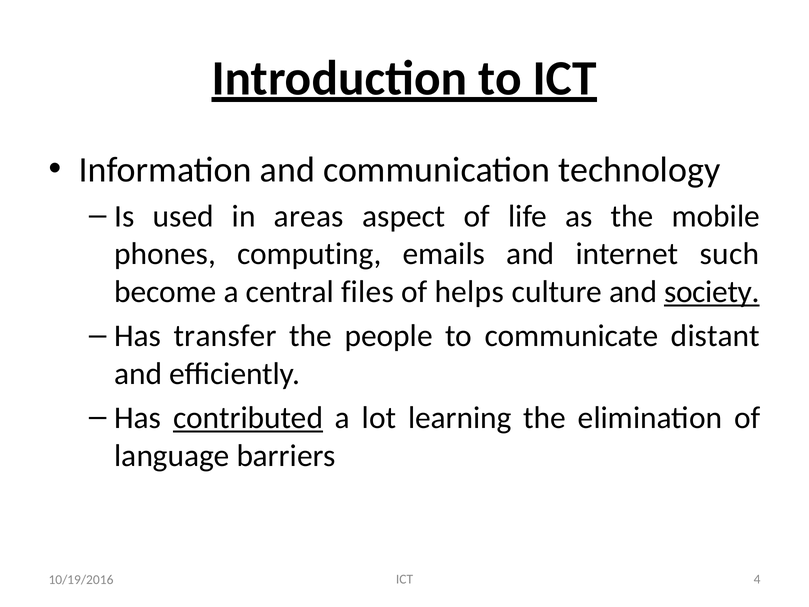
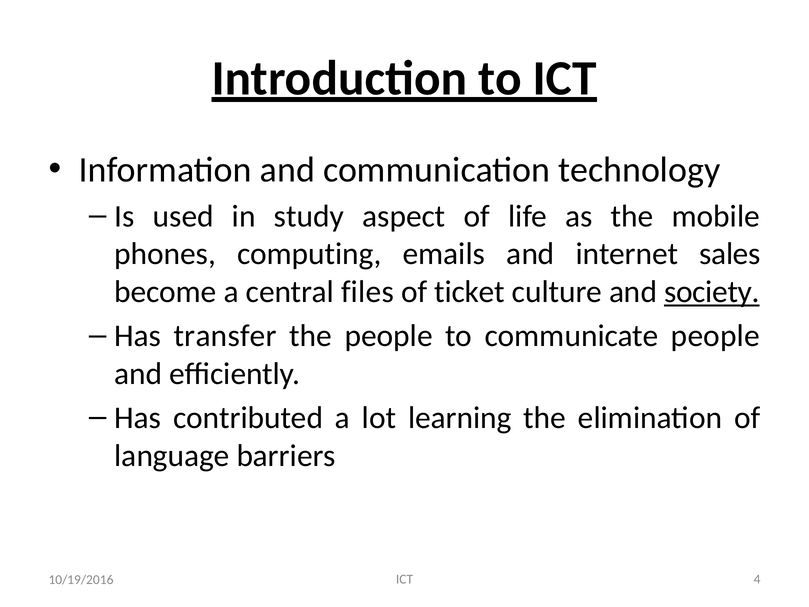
areas: areas -> study
such: such -> sales
helps: helps -> ticket
communicate distant: distant -> people
contributed underline: present -> none
